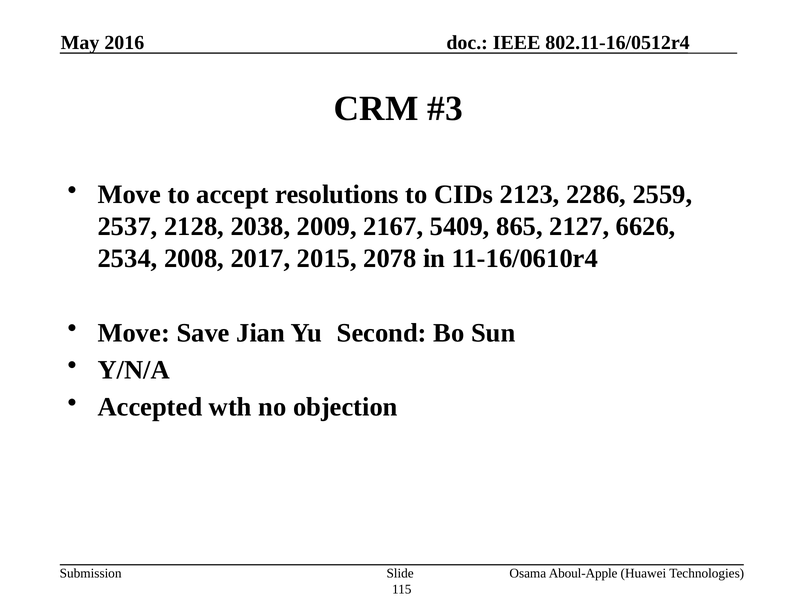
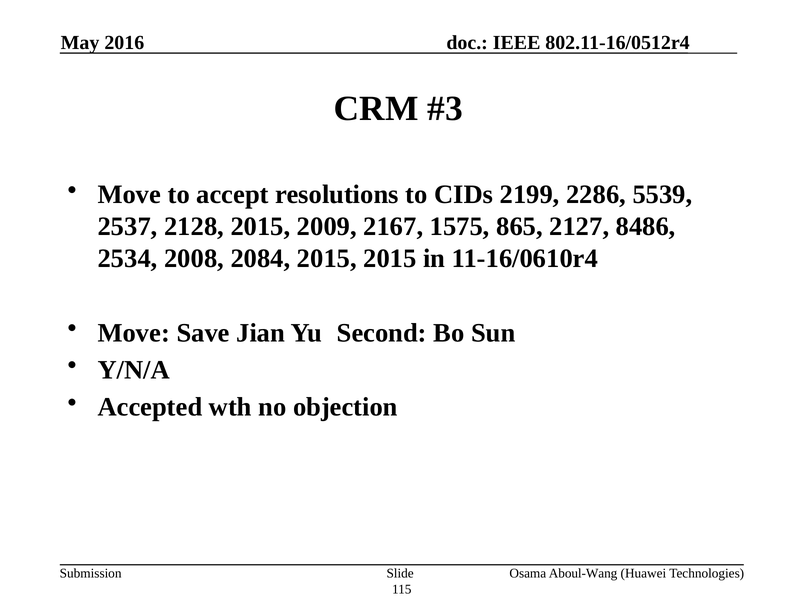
2123: 2123 -> 2199
2559: 2559 -> 5539
2128 2038: 2038 -> 2015
5409: 5409 -> 1575
6626: 6626 -> 8486
2017: 2017 -> 2084
2015 2078: 2078 -> 2015
Aboul-Apple: Aboul-Apple -> Aboul-Wang
